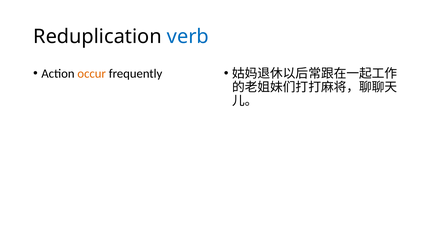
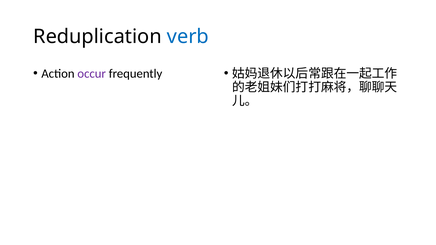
occur colour: orange -> purple
